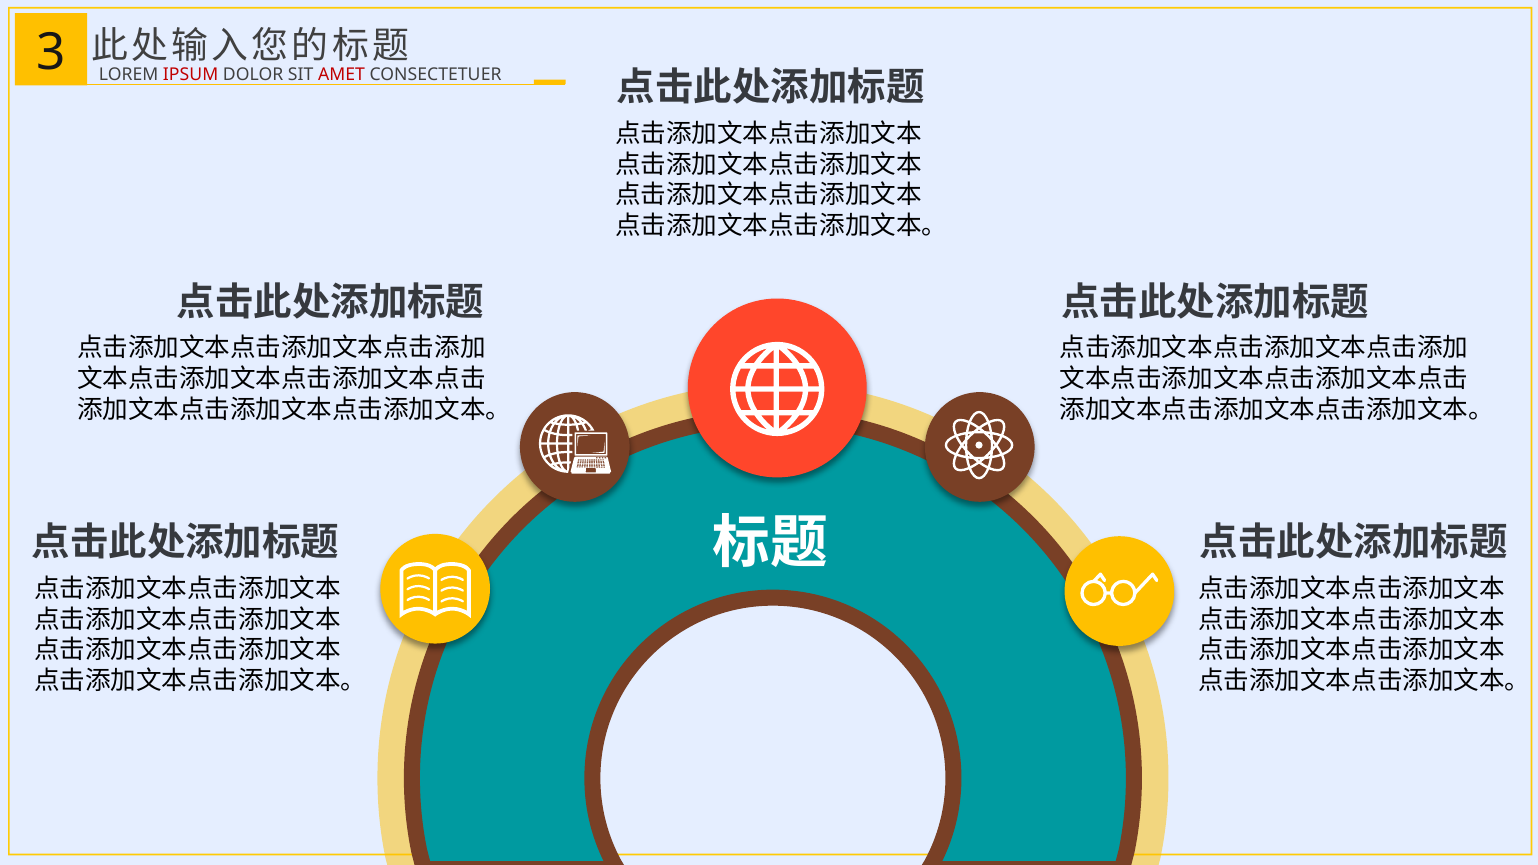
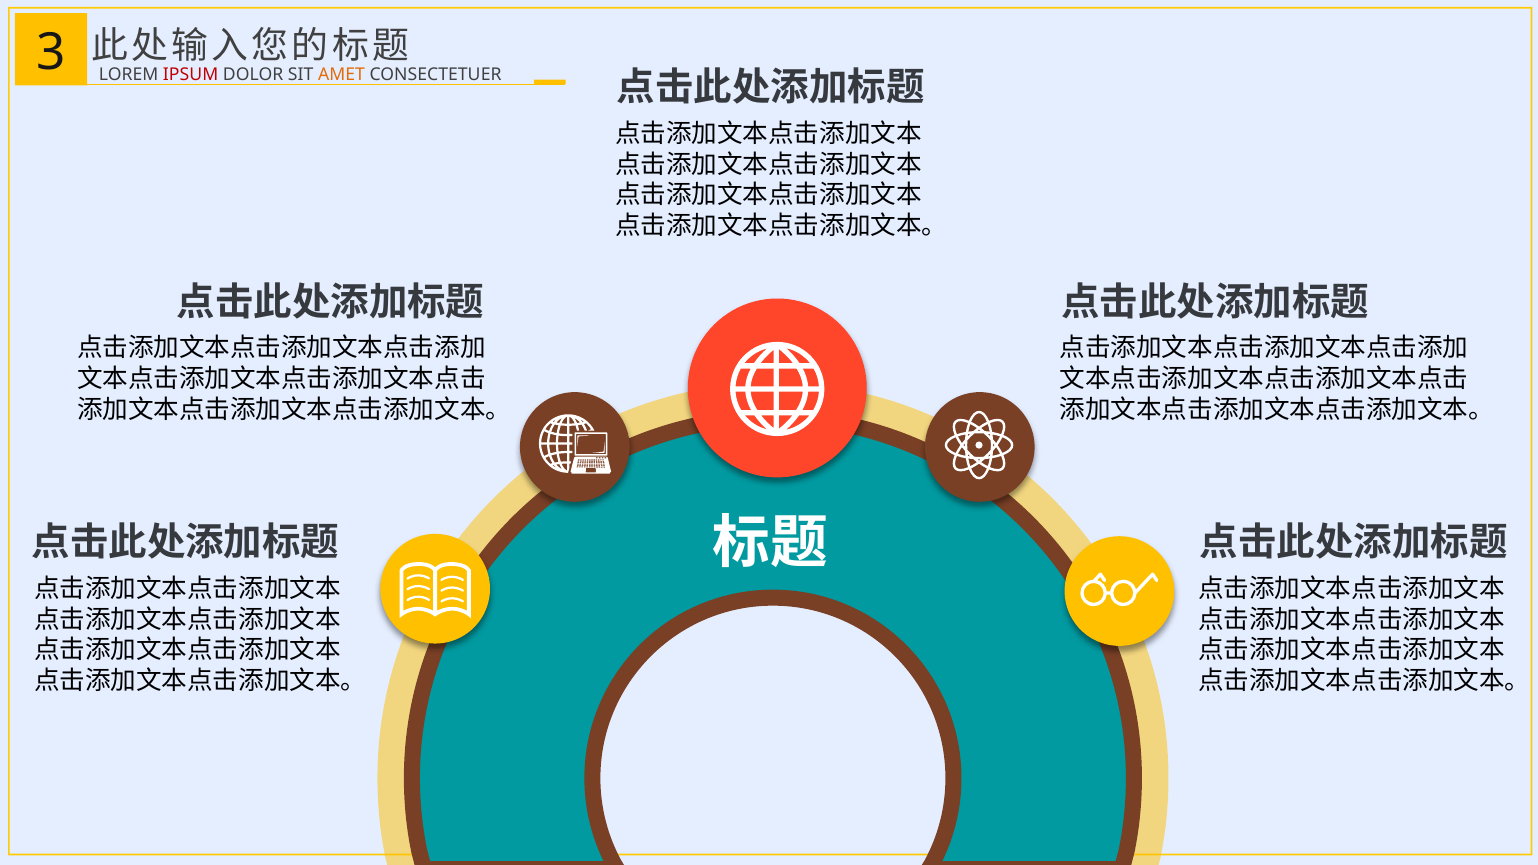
AMET colour: red -> orange
